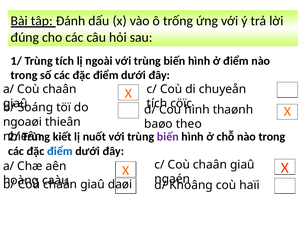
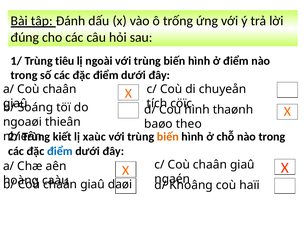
Trùng tích: tích -> tiêu
nuốt: nuốt -> xaùc
biến at (168, 137) colour: purple -> orange
